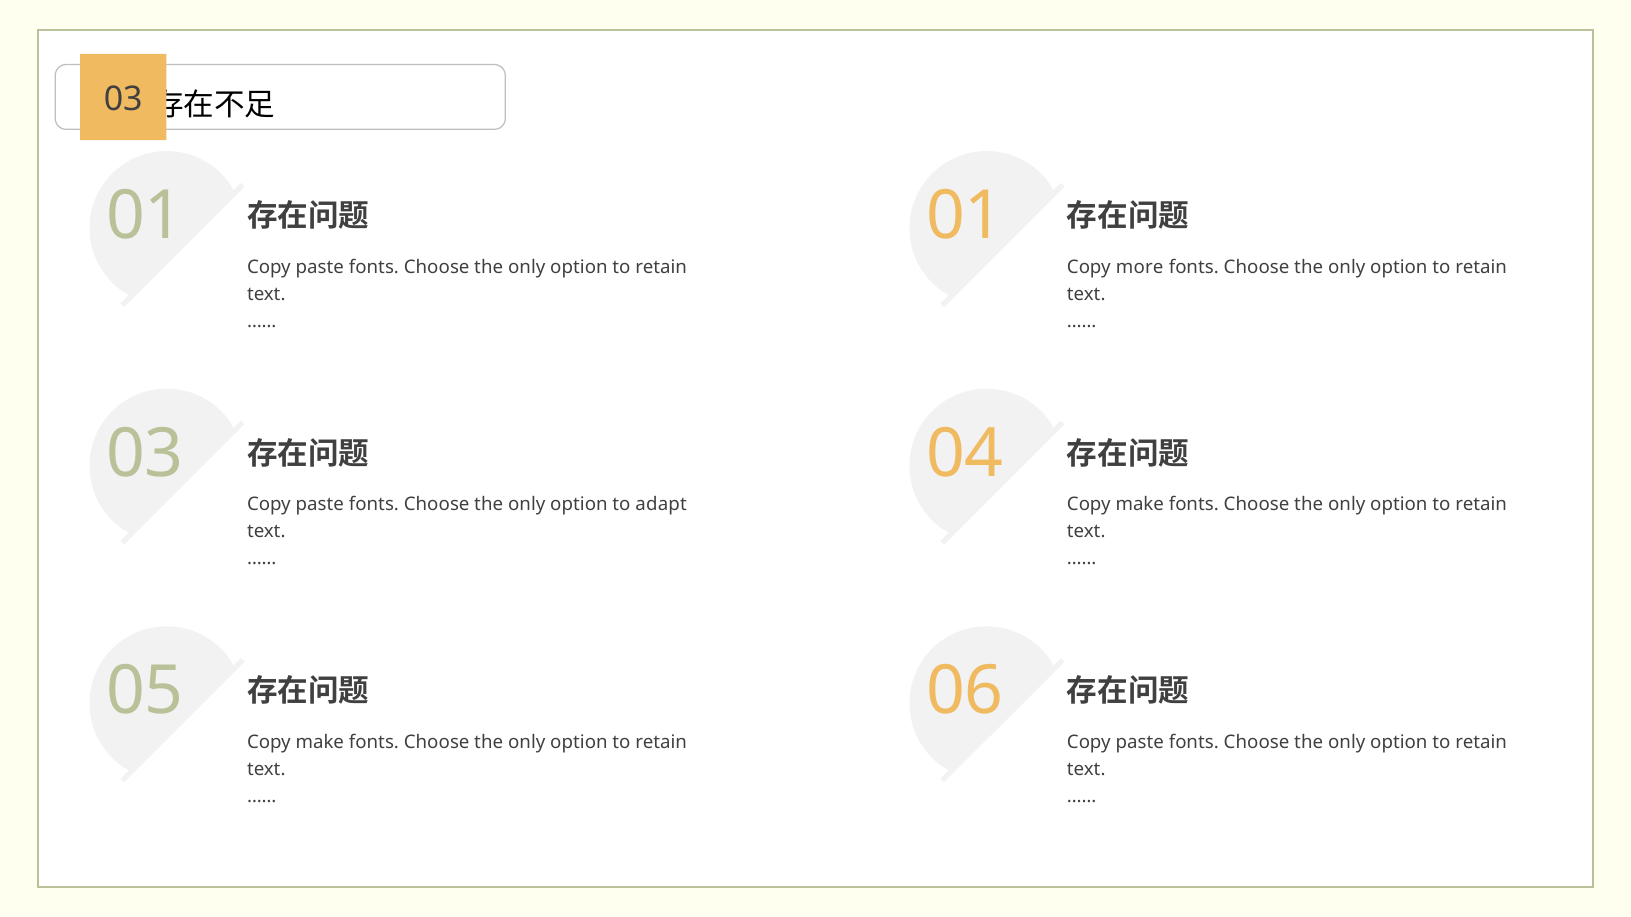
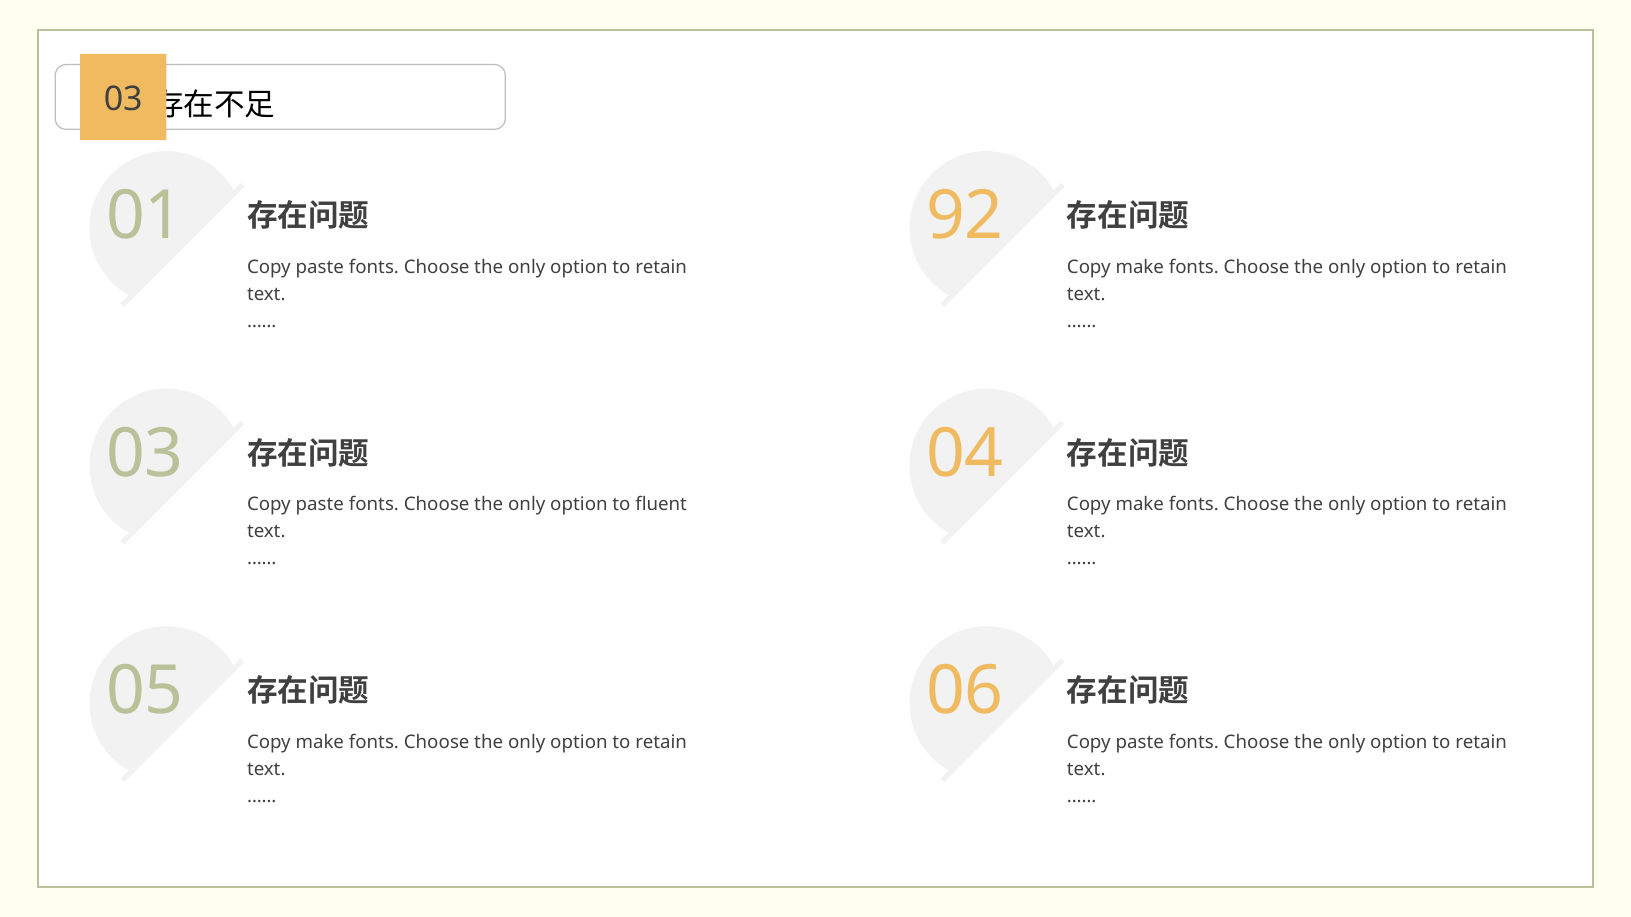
01 at (965, 216): 01 -> 92
more at (1140, 267): more -> make
adapt: adapt -> fluent
